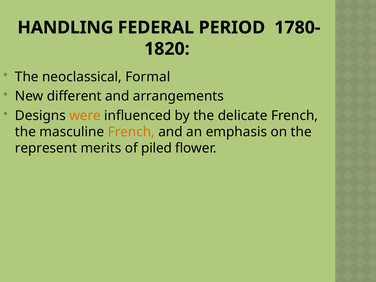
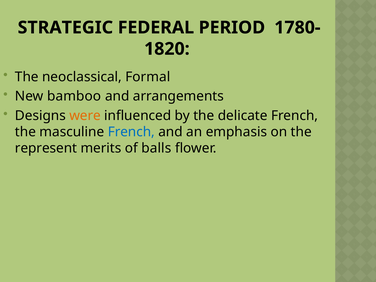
HANDLING: HANDLING -> STRATEGIC
different: different -> bamboo
French at (131, 132) colour: orange -> blue
piled: piled -> balls
